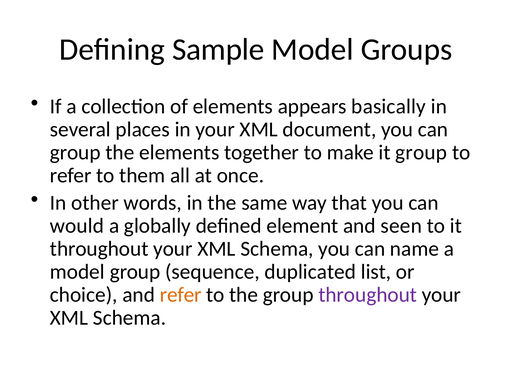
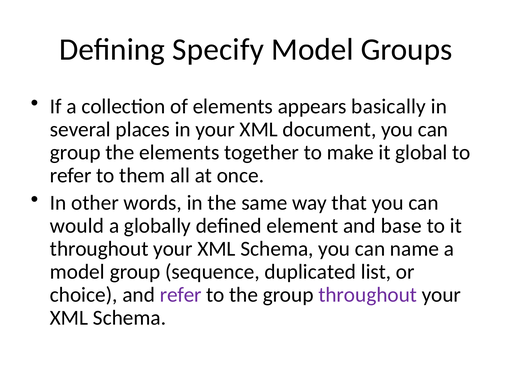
Sample: Sample -> Specify
it group: group -> global
seen: seen -> base
refer at (181, 295) colour: orange -> purple
